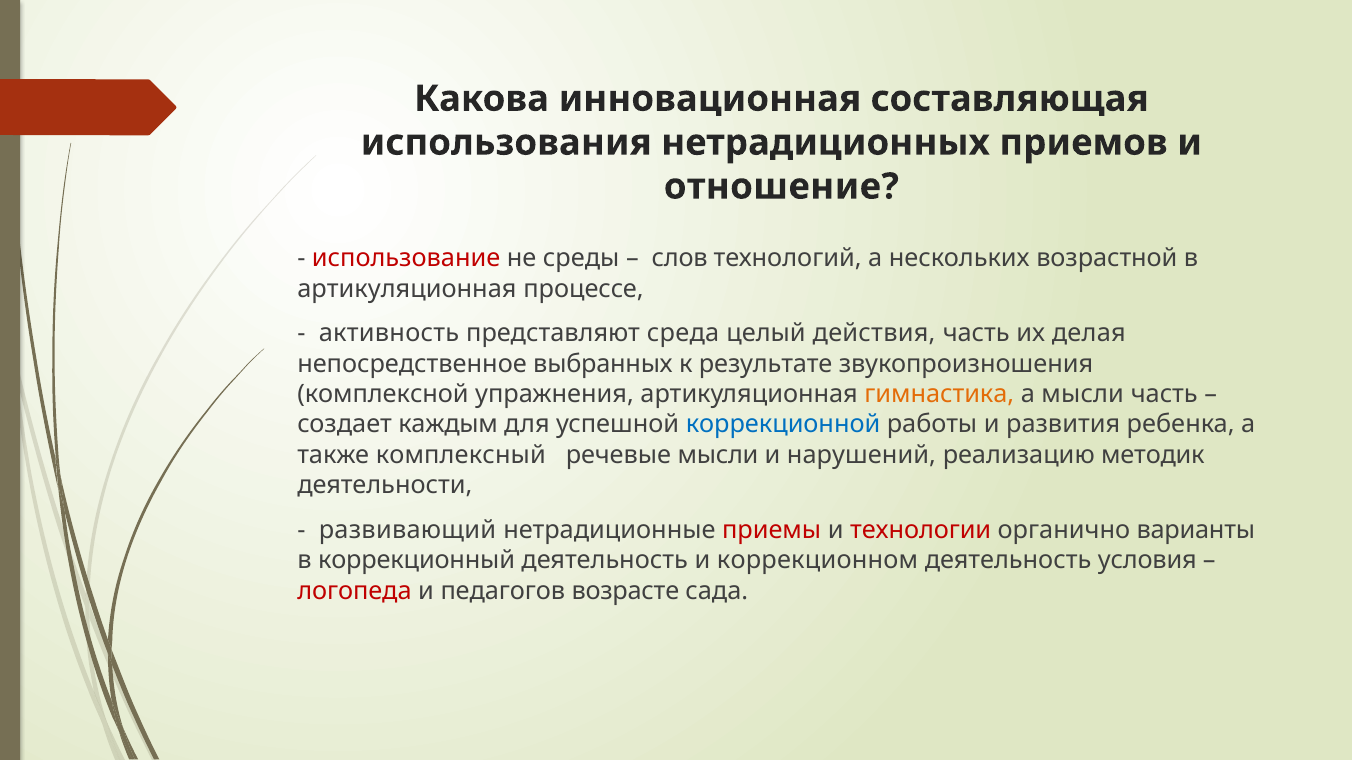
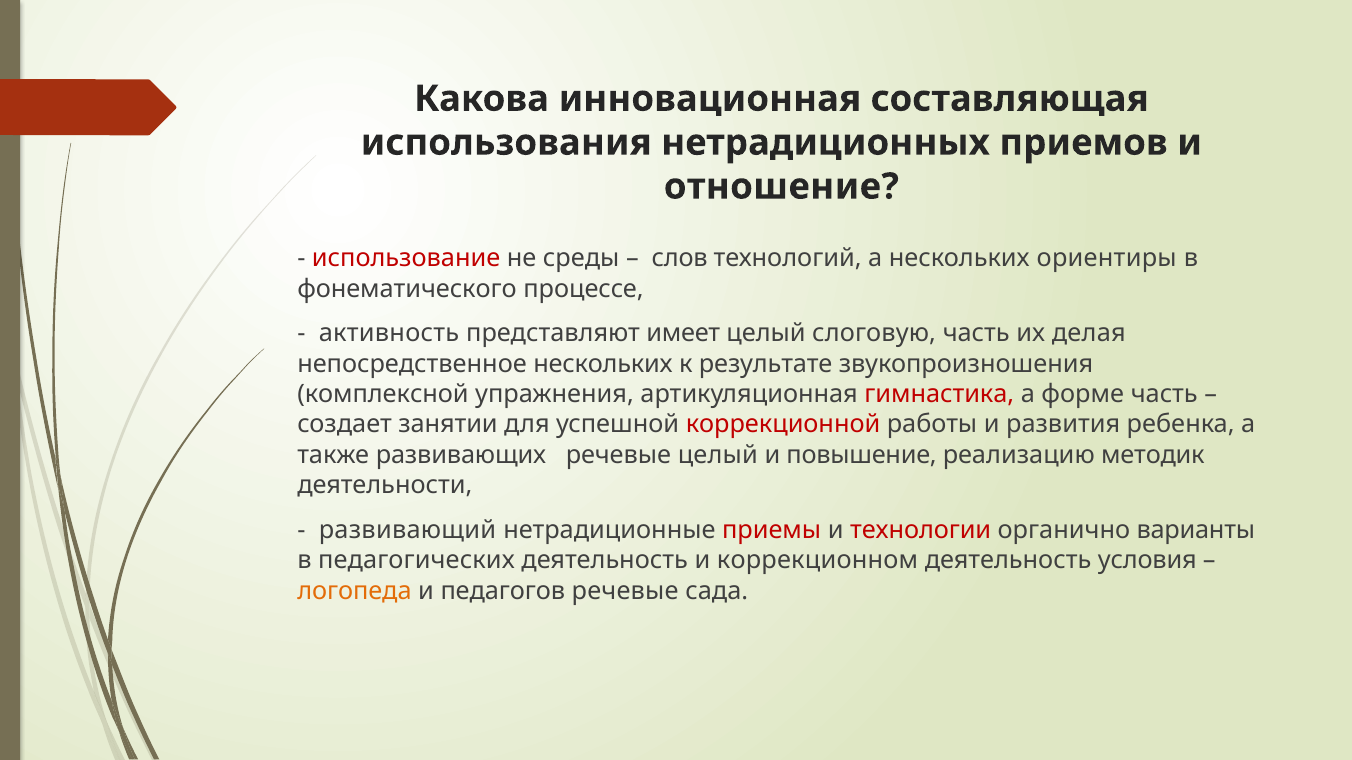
возрастной: возрастной -> ориентиры
артикуляционная at (407, 289): артикуляционная -> фонематического
среда: среда -> имеет
действия: действия -> слоговую
непосредственное выбранных: выбранных -> нескольких
гимнастика colour: orange -> red
а мысли: мысли -> форме
каждым: каждым -> занятии
коррекционной colour: blue -> red
комплексный: комплексный -> развивающих
речевые мысли: мысли -> целый
нарушений: нарушений -> повышение
коррекционный: коррекционный -> педагогических
логопеда colour: red -> orange
педагогов возрасте: возрасте -> речевые
